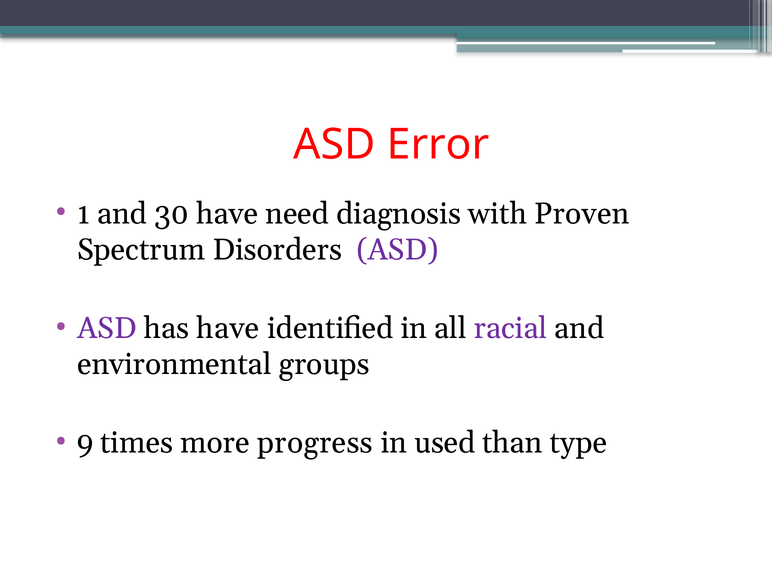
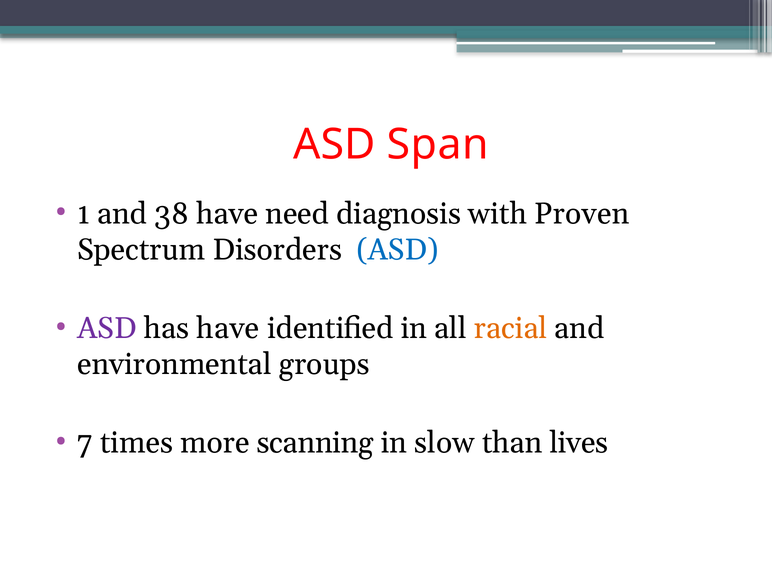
Error: Error -> Span
30: 30 -> 38
ASD at (397, 250) colour: purple -> blue
racial colour: purple -> orange
9: 9 -> 7
progress: progress -> scanning
used: used -> slow
type: type -> lives
